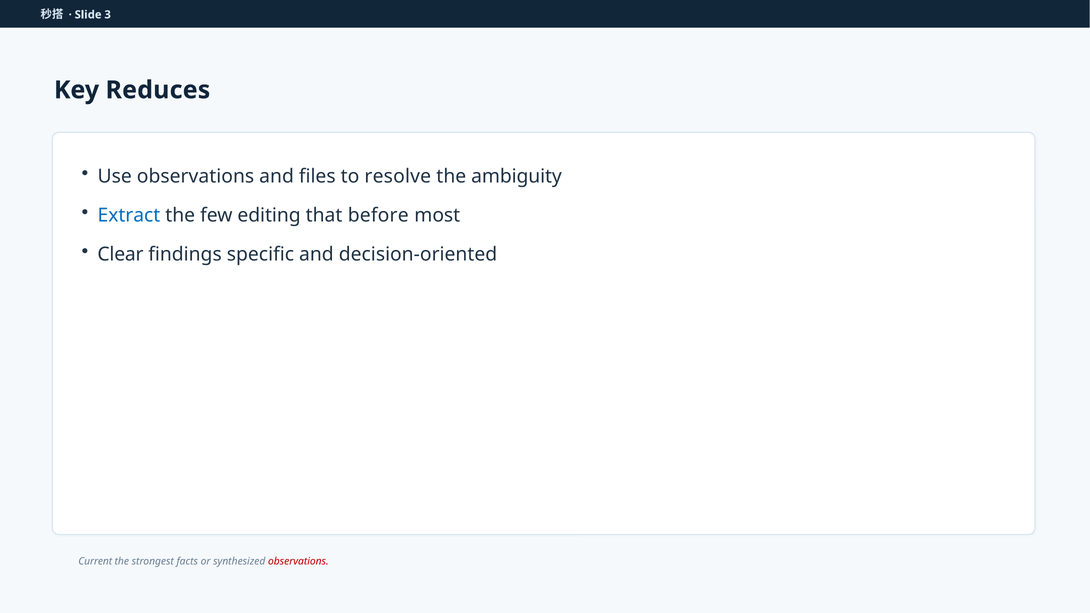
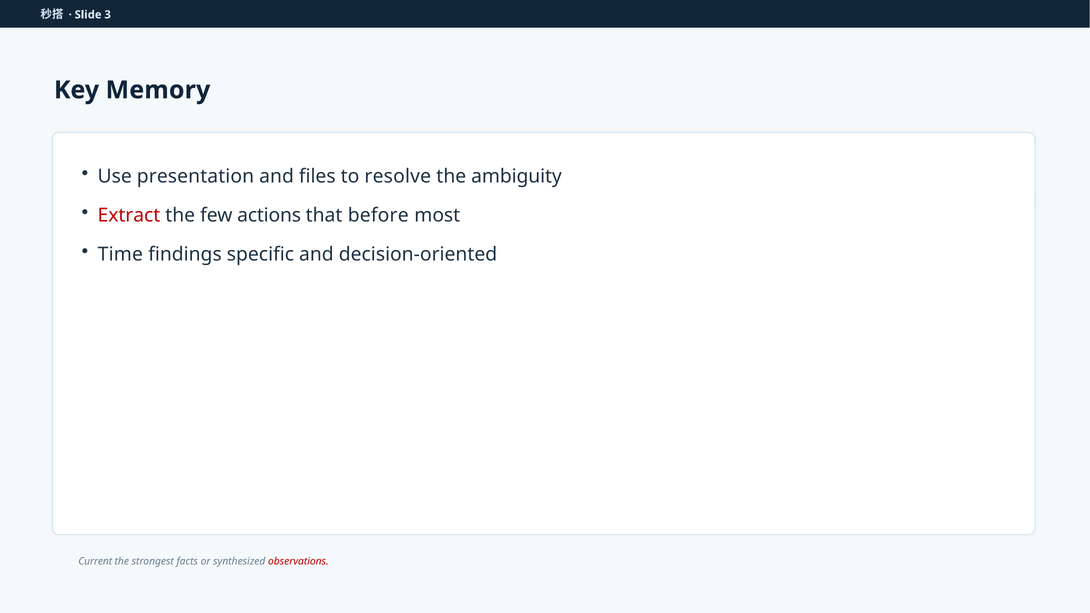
Reduces: Reduces -> Memory
Use observations: observations -> presentation
Extract colour: blue -> red
editing: editing -> actions
Clear: Clear -> Time
